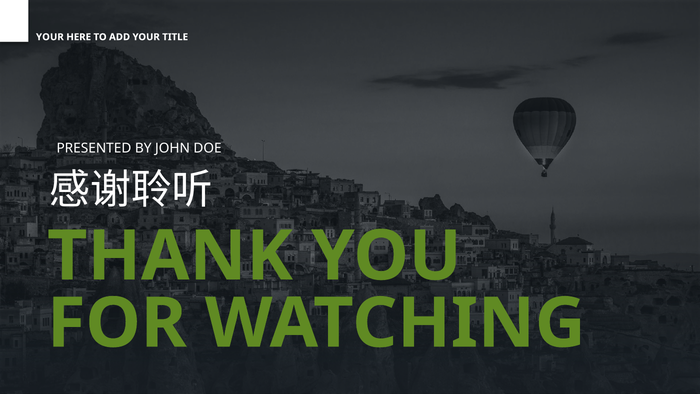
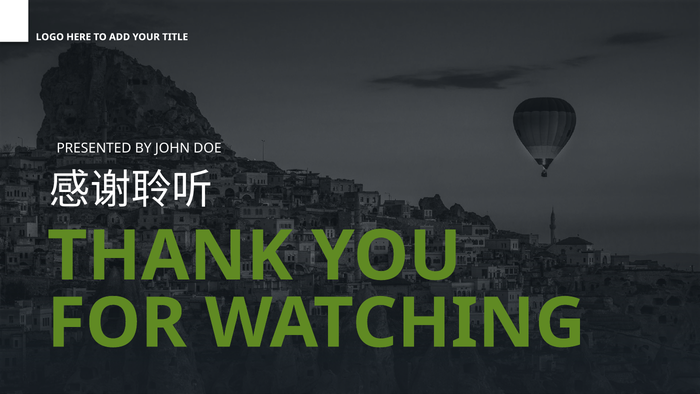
YOUR at (50, 37): YOUR -> LOGO
